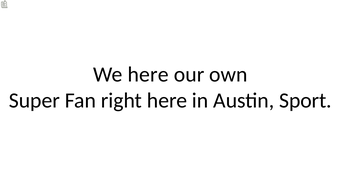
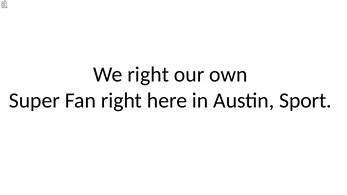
We here: here -> right
